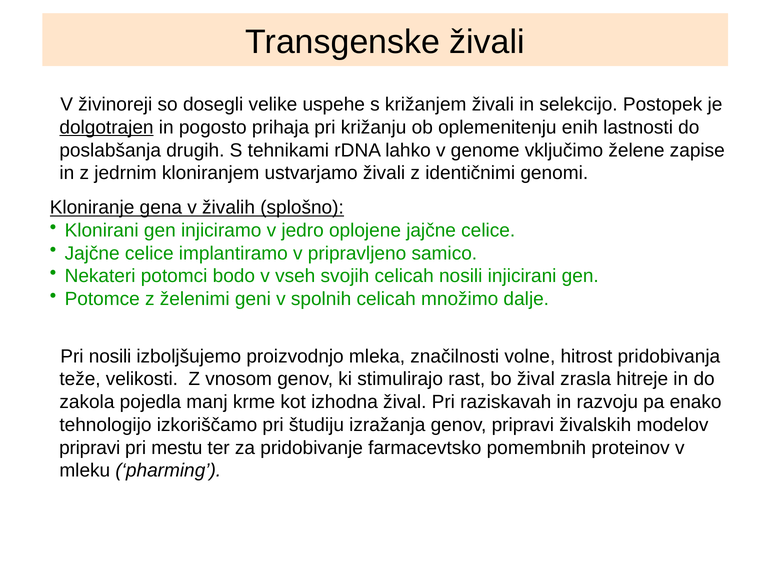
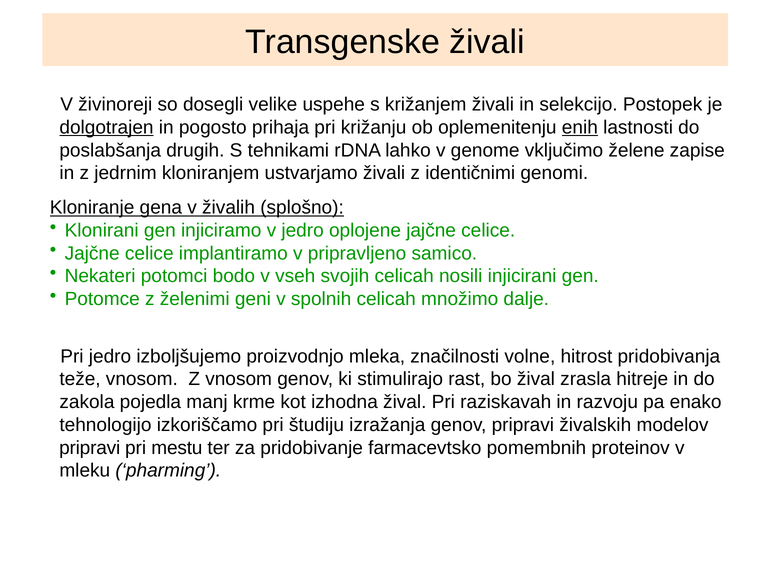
enih underline: none -> present
Pri nosili: nosili -> jedro
teže velikosti: velikosti -> vnosom
